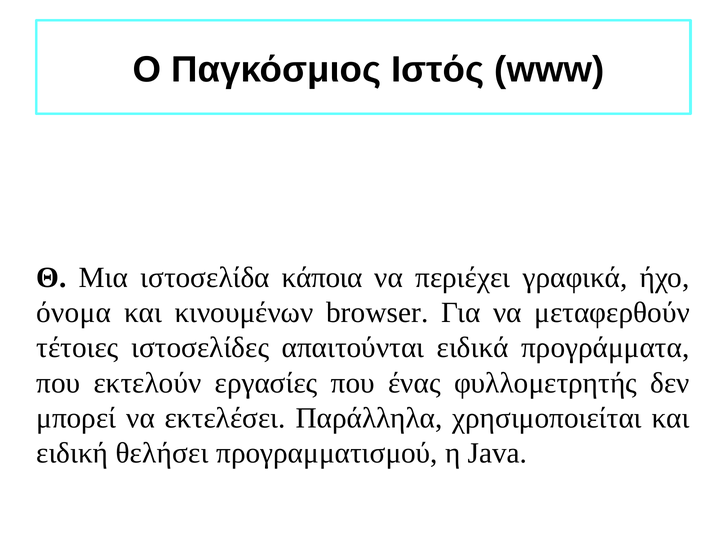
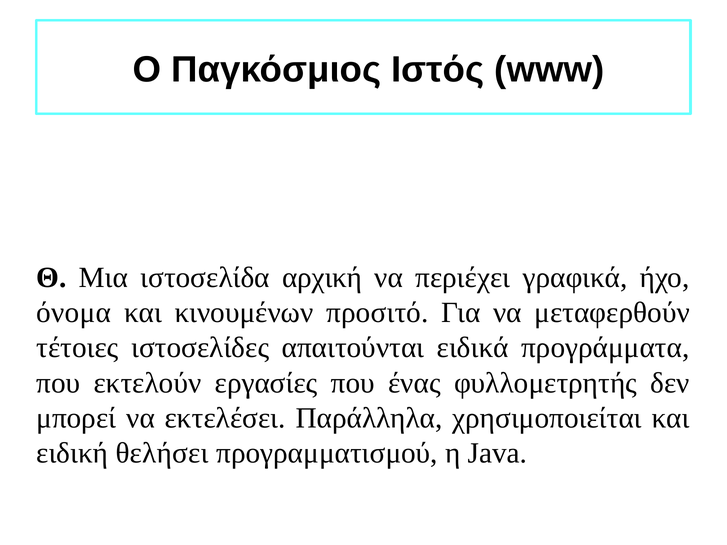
κάποια: κάποια -> αρχική
browser: browser -> προσιτό
